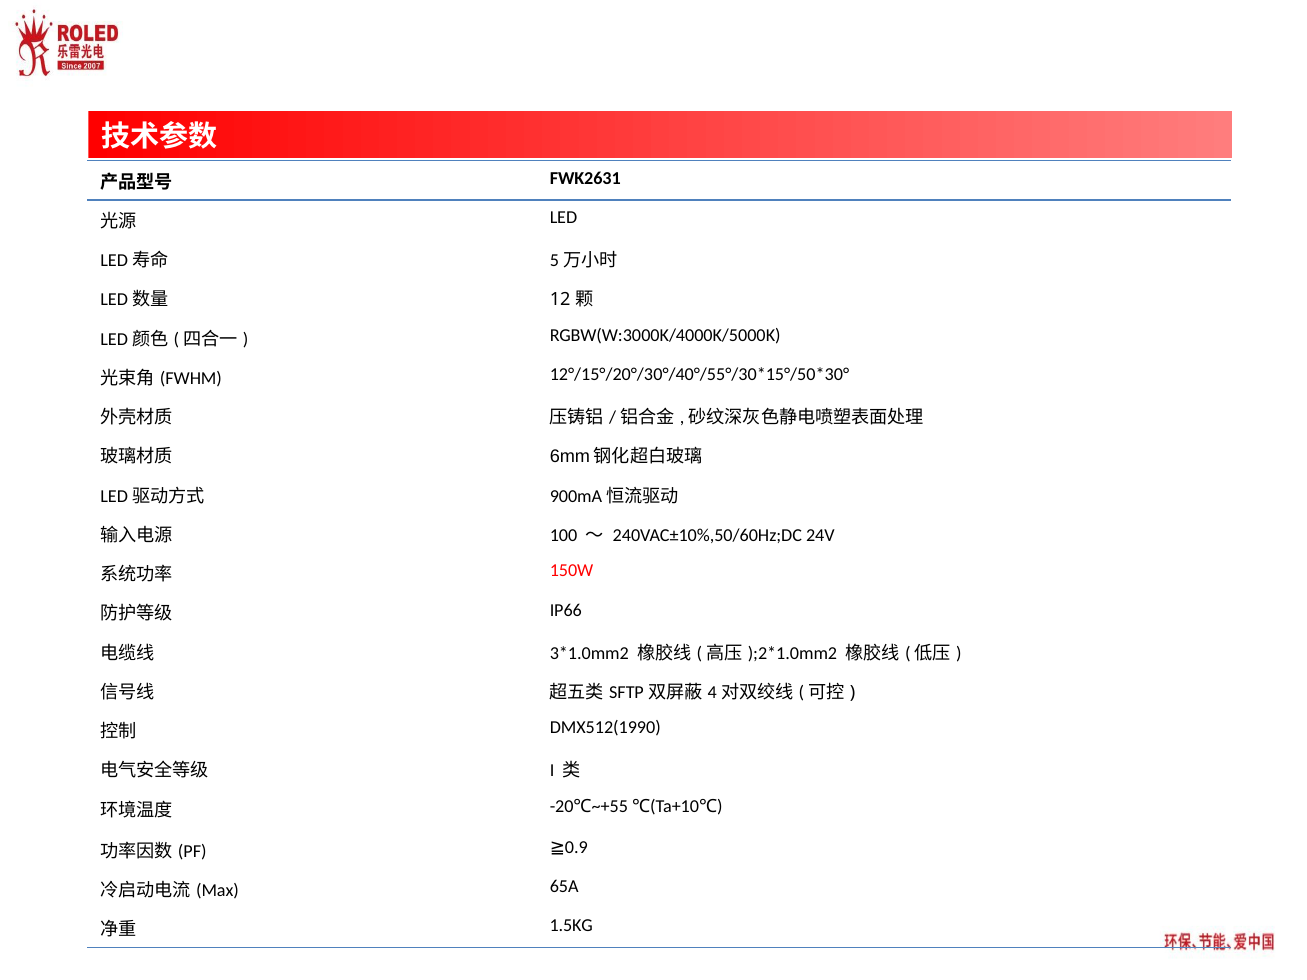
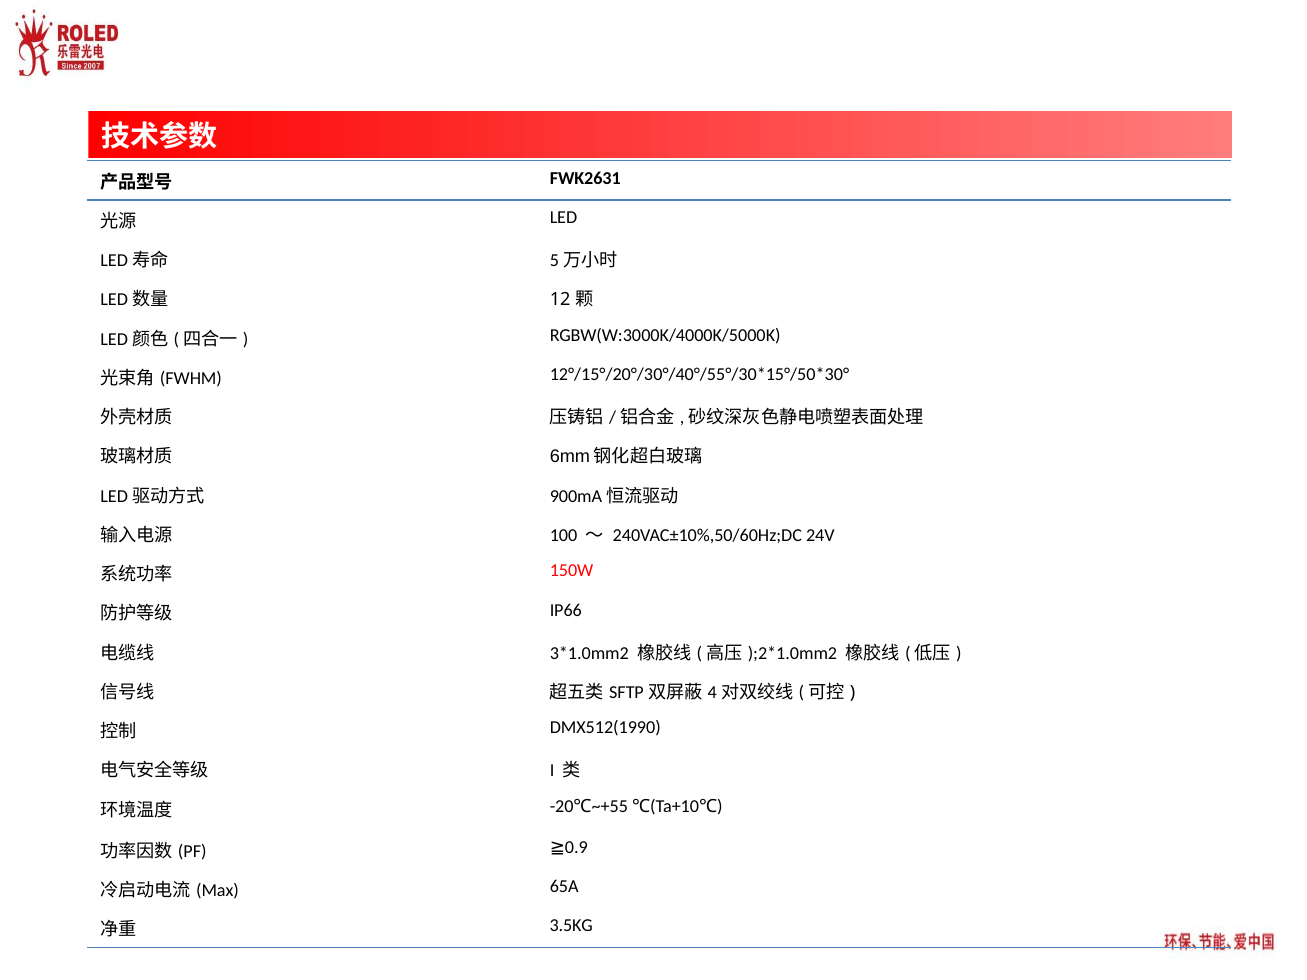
1.5KG: 1.5KG -> 3.5KG
